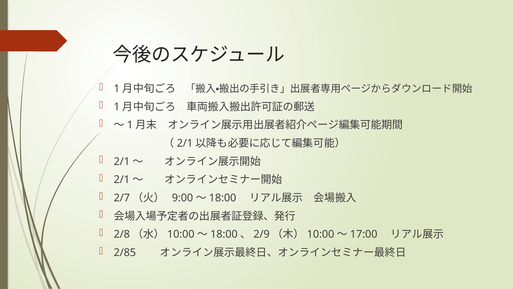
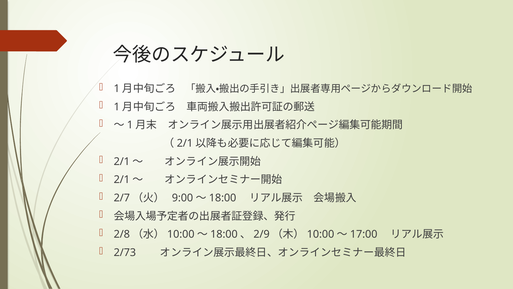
2/85: 2/85 -> 2/73
